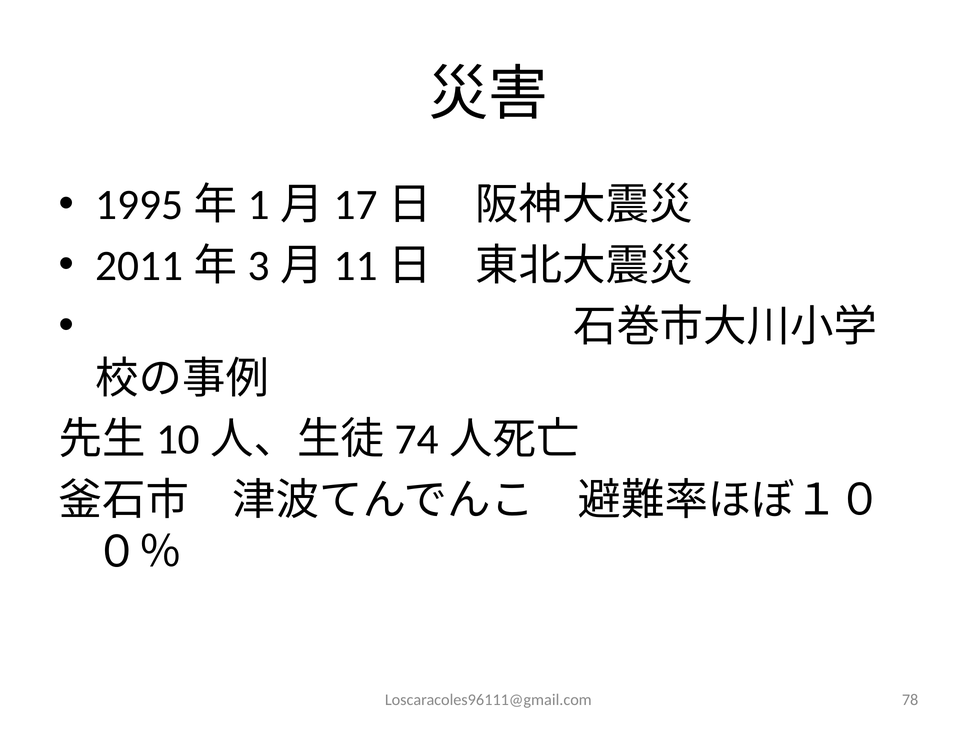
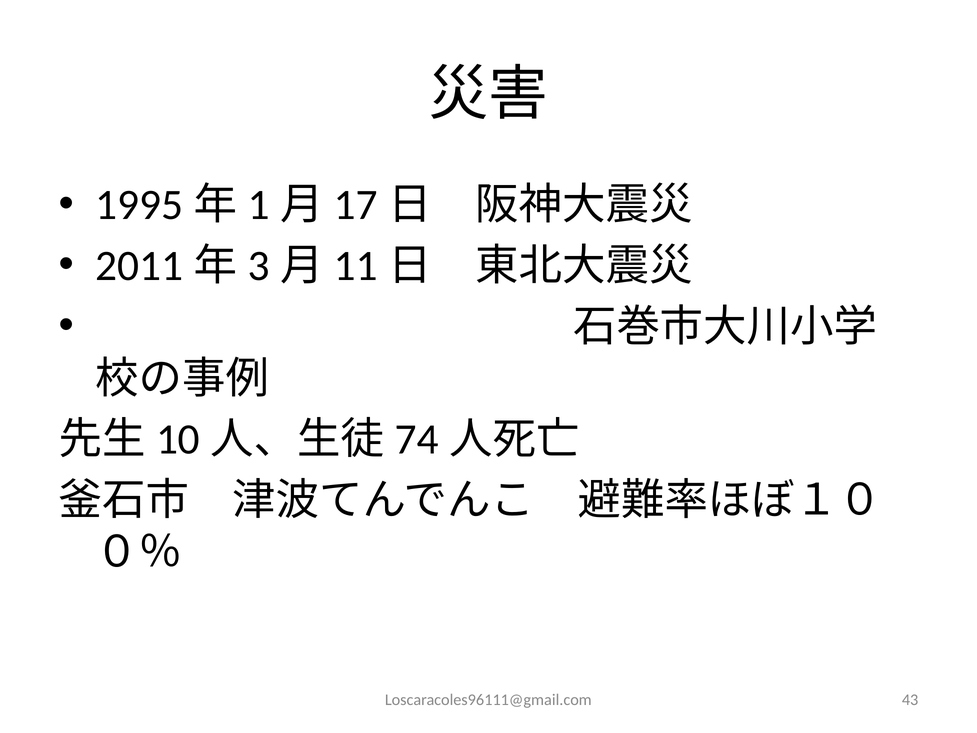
78: 78 -> 43
